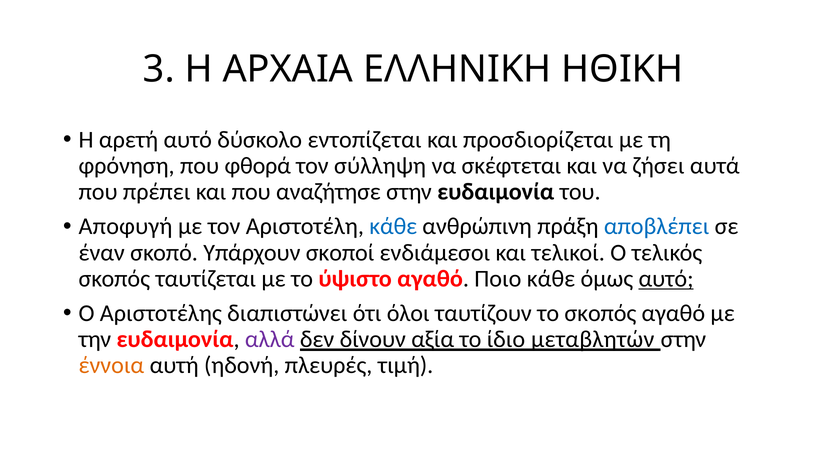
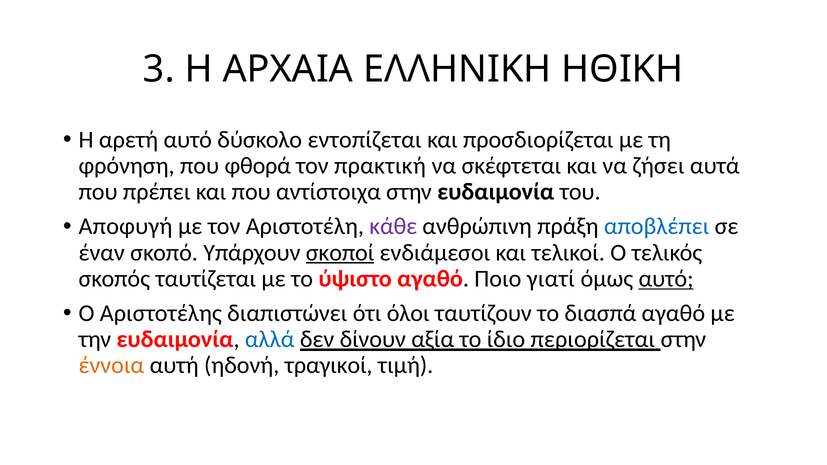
σύλληψη: σύλληψη -> πρακτική
αναζήτησε: αναζήτησε -> αντίστοιχα
κάθε at (393, 227) colour: blue -> purple
σκοποί underline: none -> present
Ποιο κάθε: κάθε -> γιατί
το σκοπός: σκοπός -> διασπά
αλλά colour: purple -> blue
μεταβλητών: μεταβλητών -> περιορίζεται
πλευρές: πλευρές -> τραγικοί
